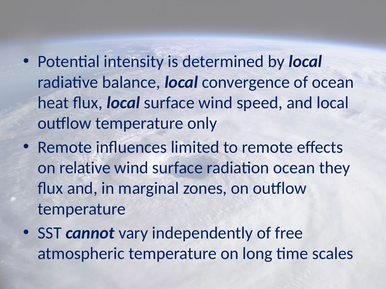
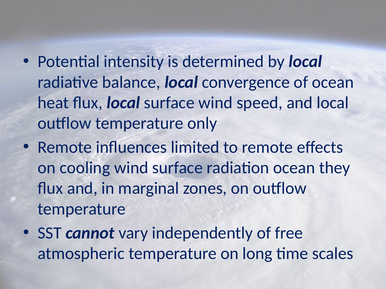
relative: relative -> cooling
